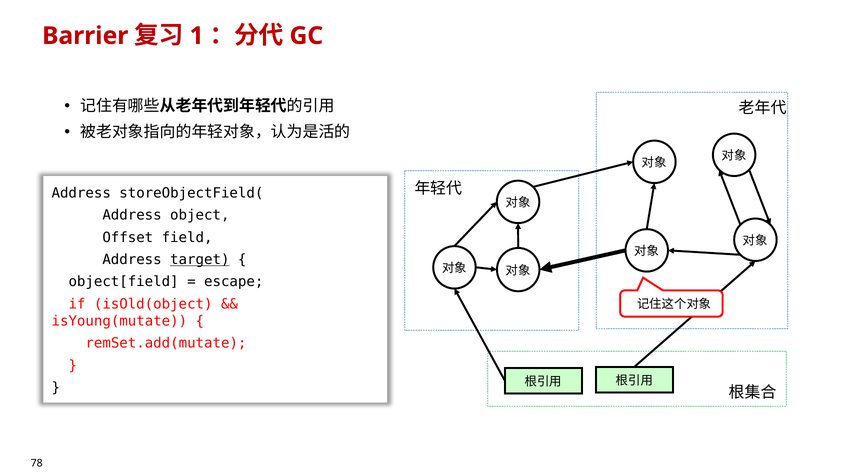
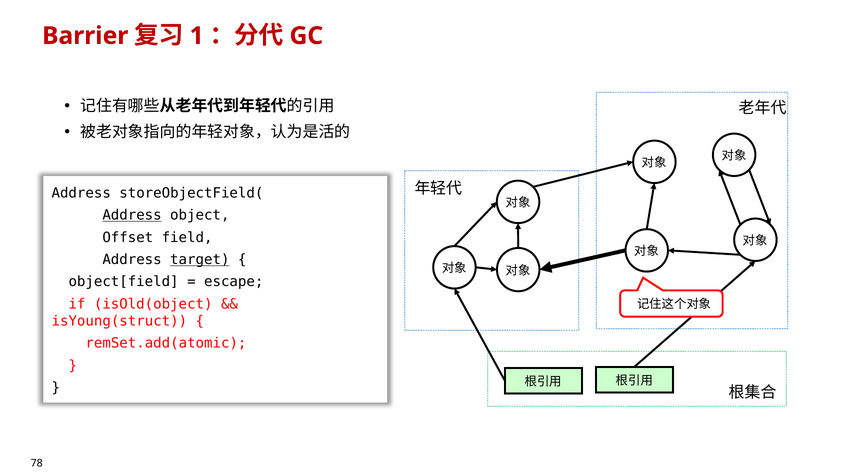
Address at (132, 215) underline: none -> present
isYoung(mutate: isYoung(mutate -> isYoung(struct
remSet.add(mutate: remSet.add(mutate -> remSet.add(atomic
